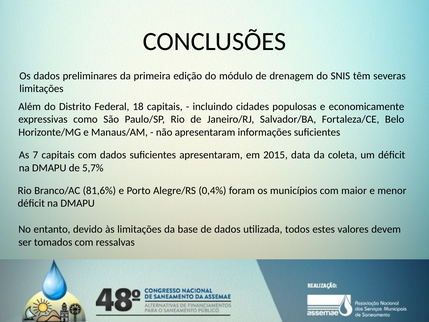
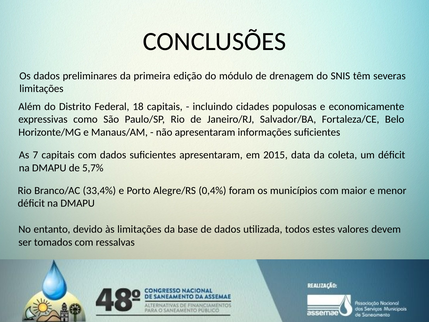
81,6%: 81,6% -> 33,4%
